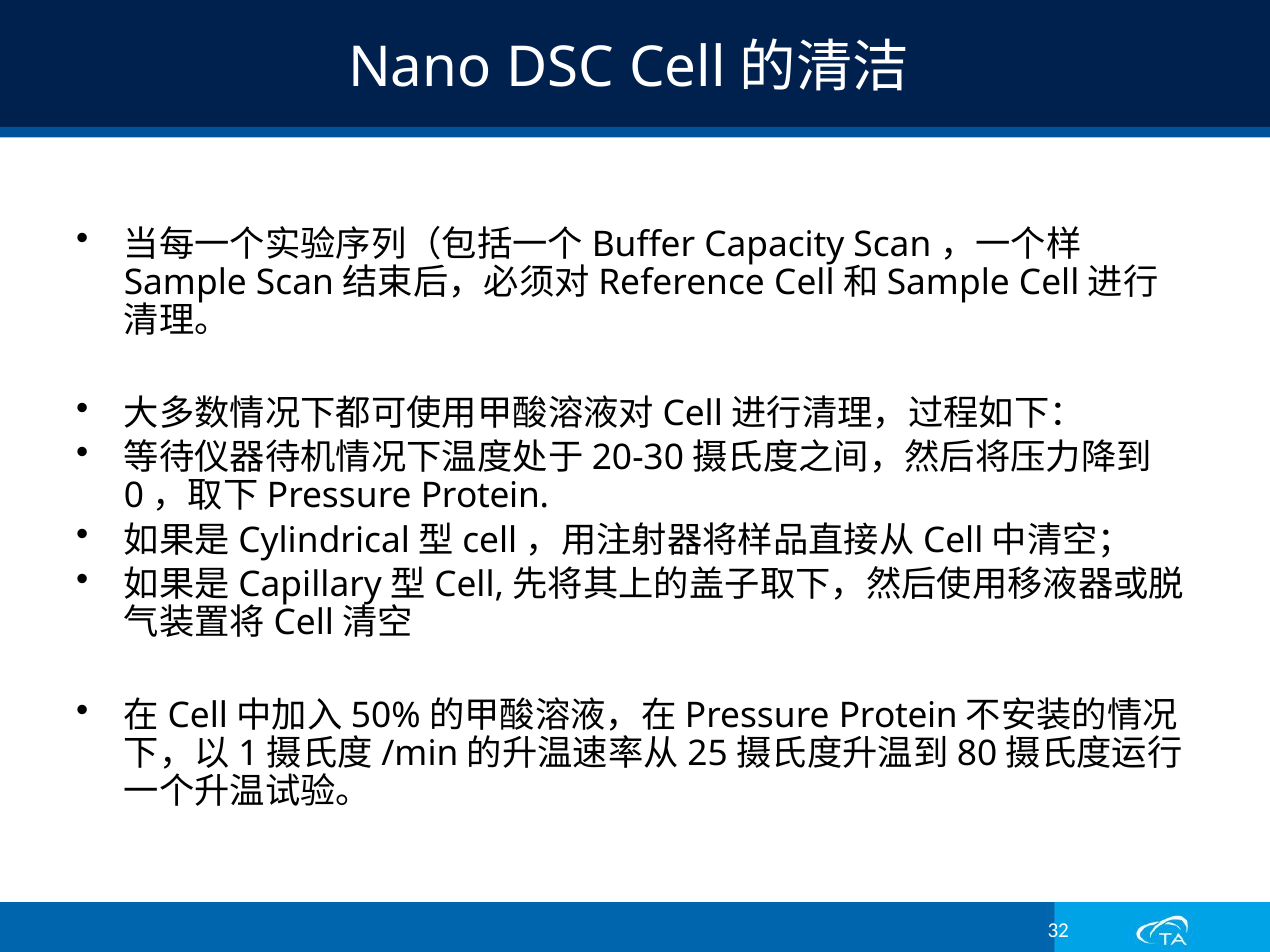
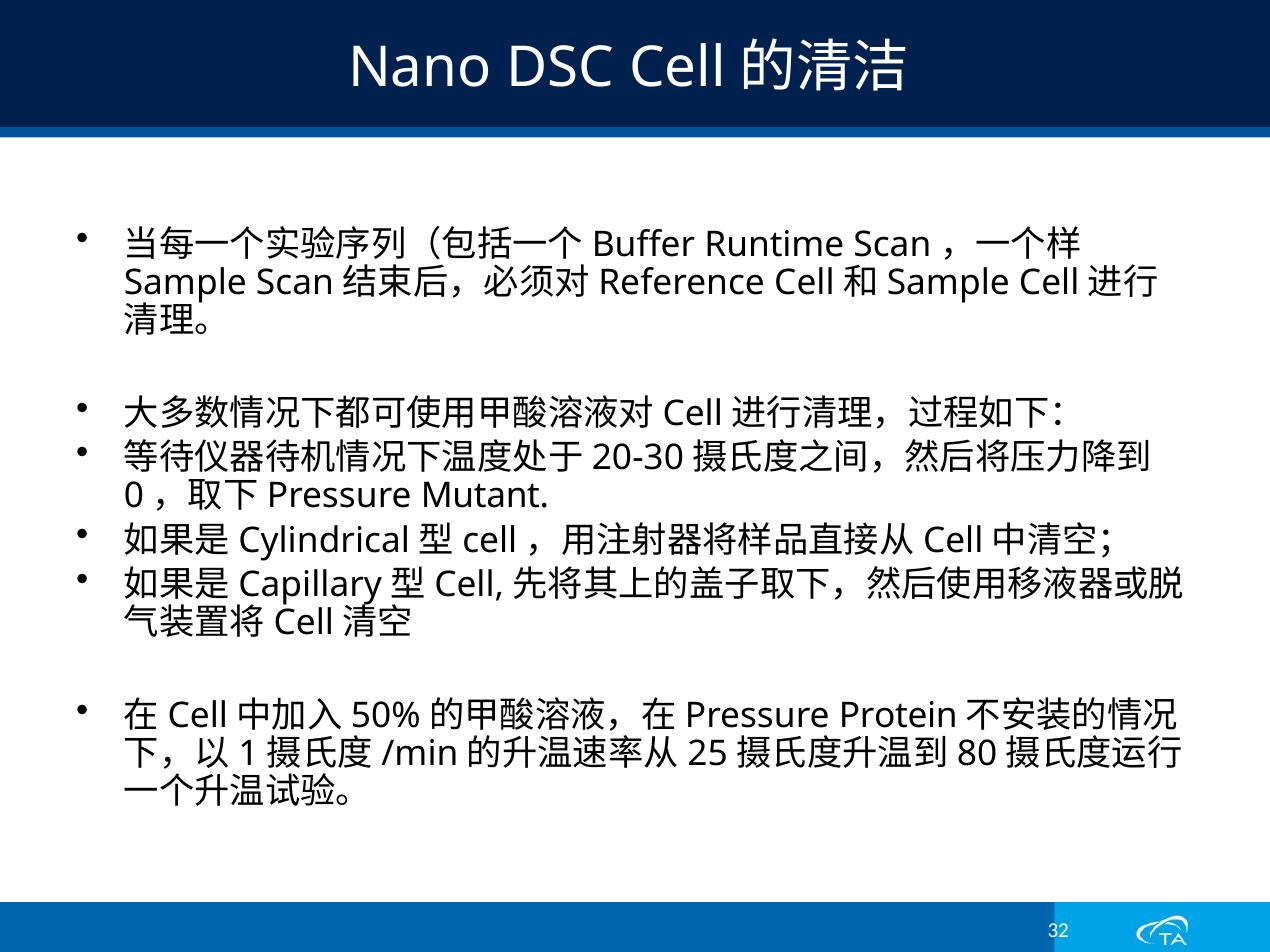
Capacity: Capacity -> Runtime
Protein at (485, 497): Protein -> Mutant
